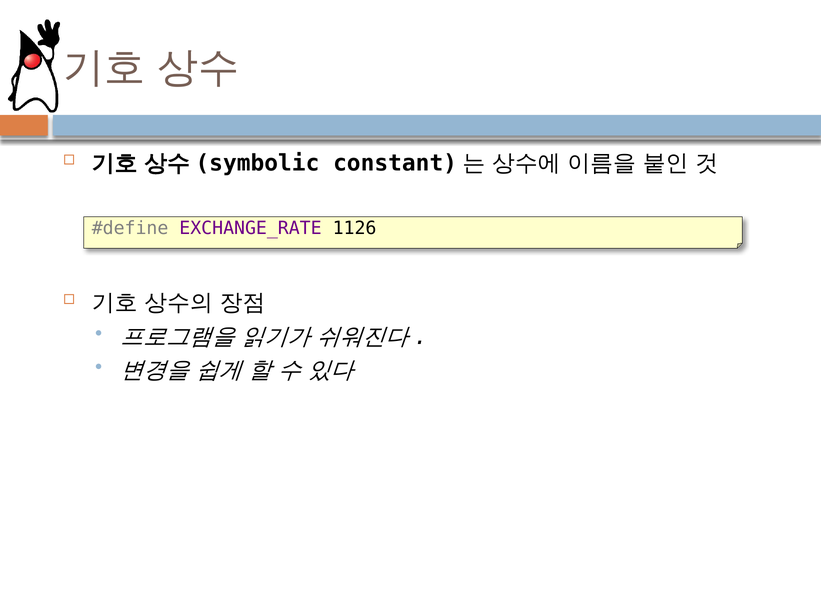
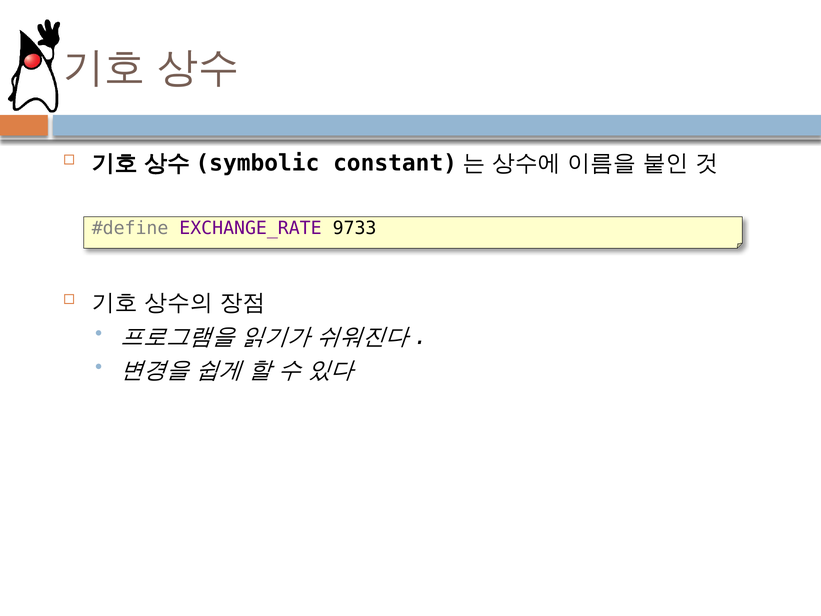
1126: 1126 -> 9733
